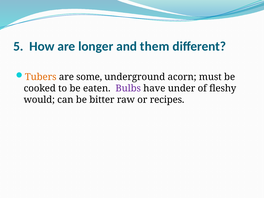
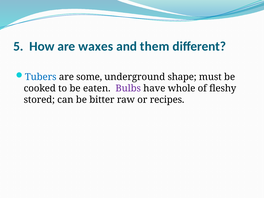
longer: longer -> waxes
Tubers colour: orange -> blue
acorn: acorn -> shape
under: under -> whole
would: would -> stored
